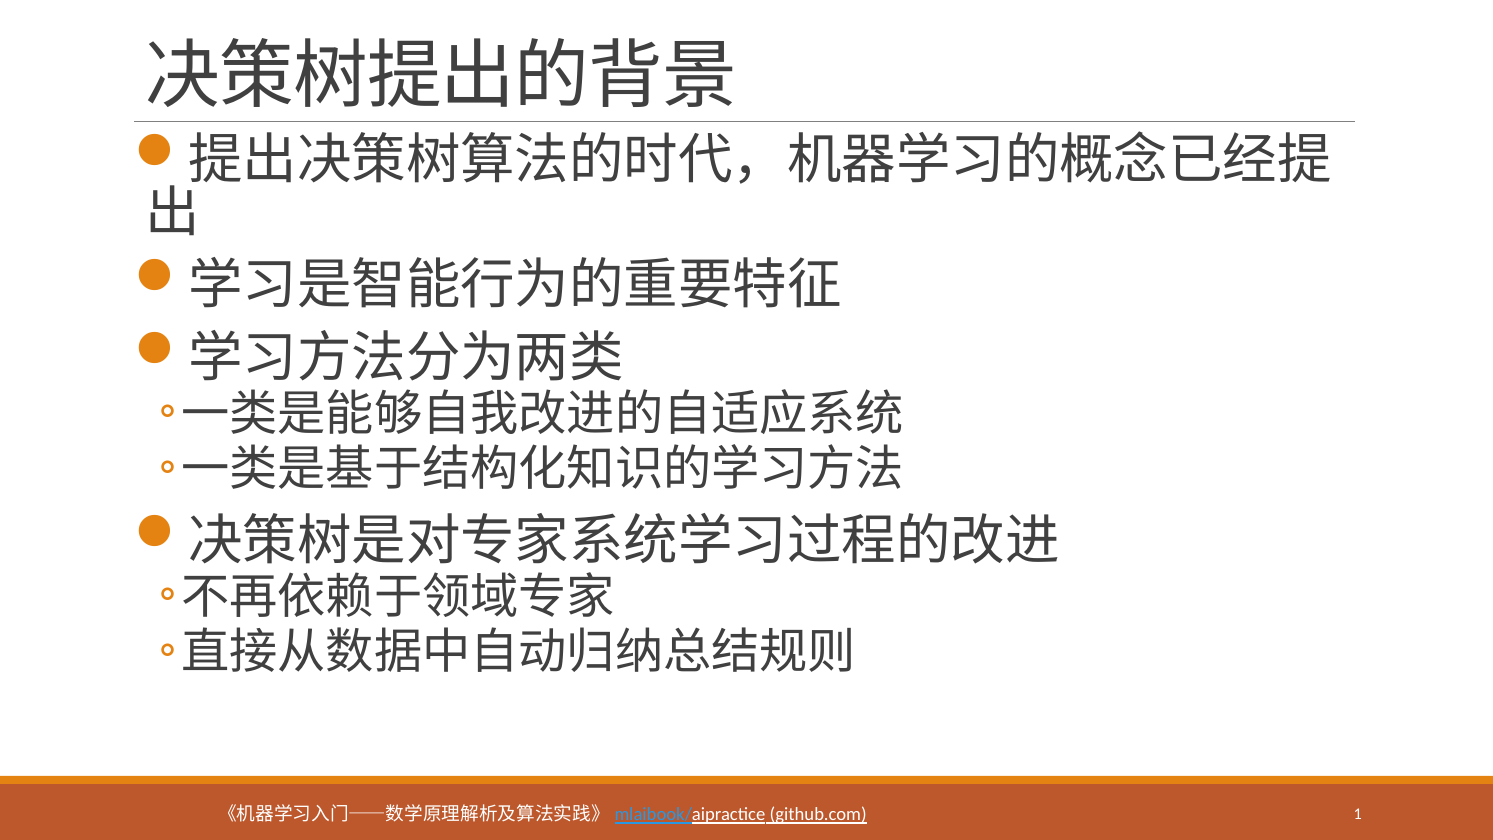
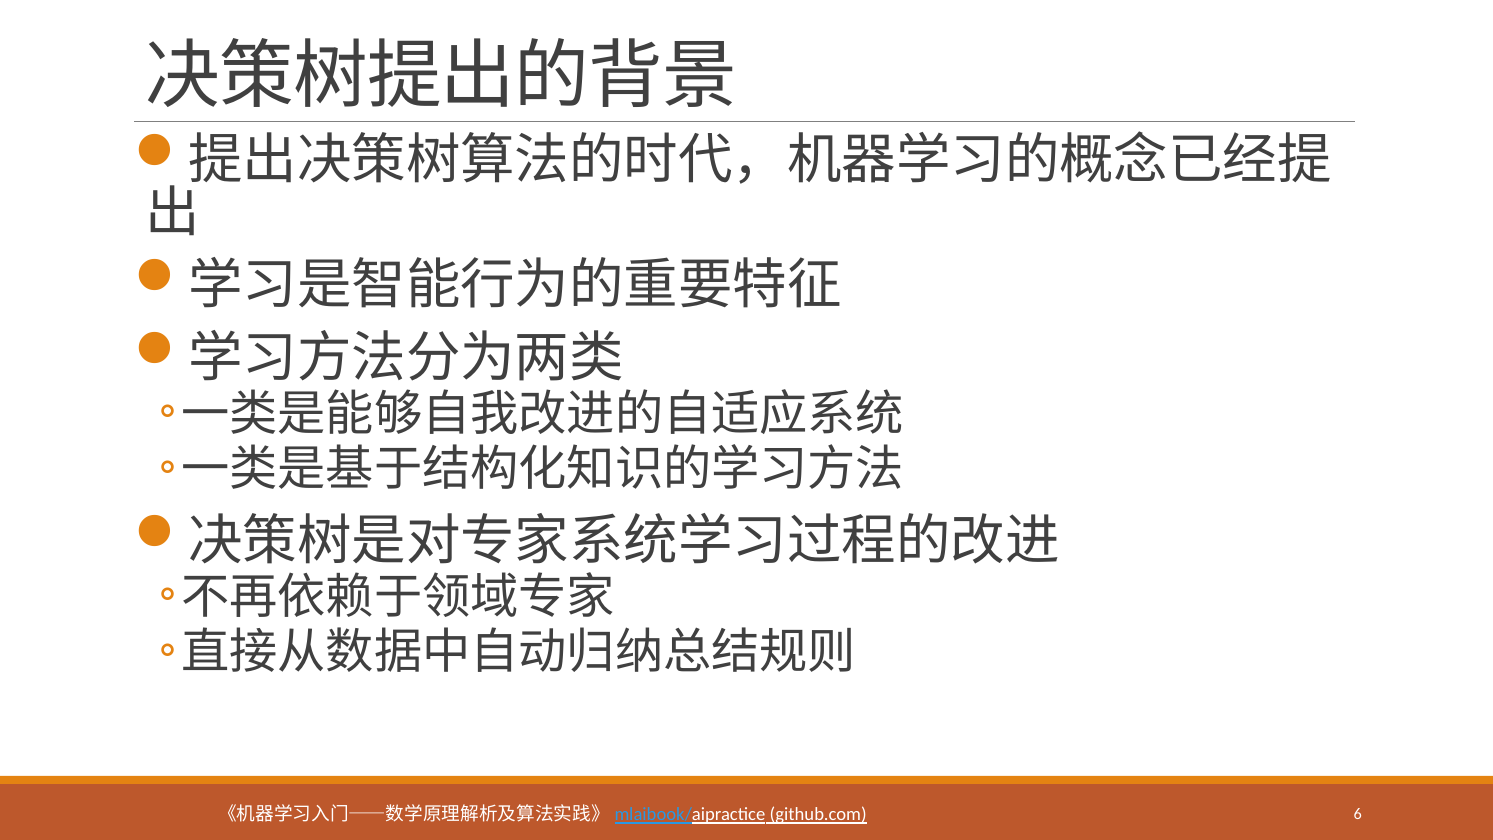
1: 1 -> 6
